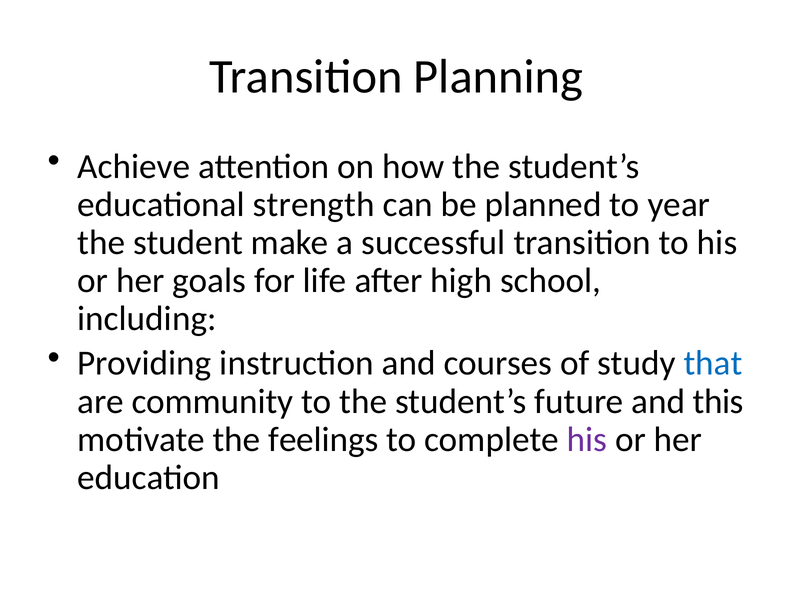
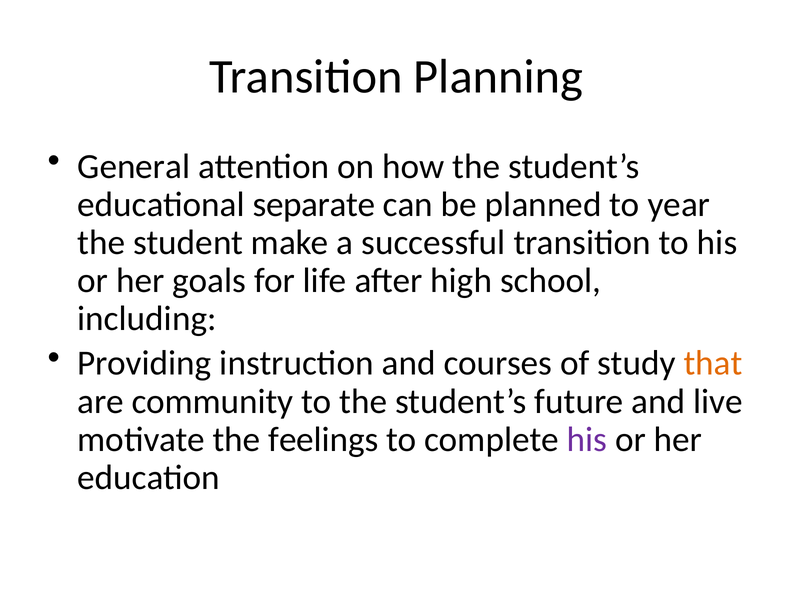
Achieve: Achieve -> General
strength: strength -> separate
that colour: blue -> orange
this: this -> live
